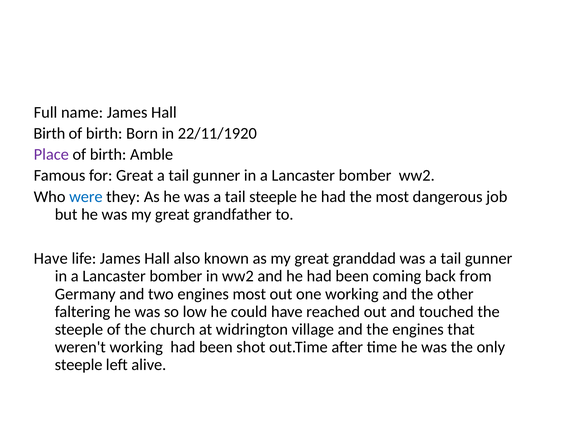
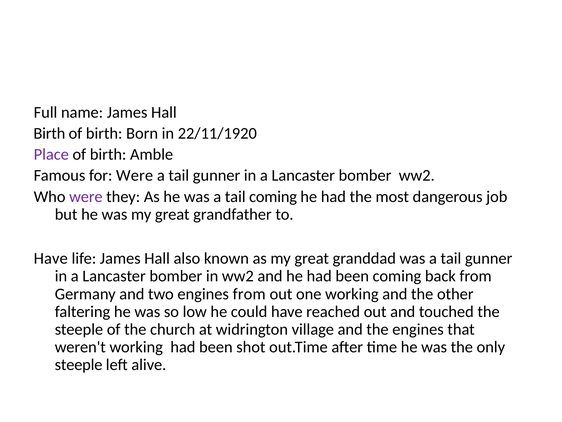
for Great: Great -> Were
were at (86, 196) colour: blue -> purple
tail steeple: steeple -> coming
engines most: most -> from
